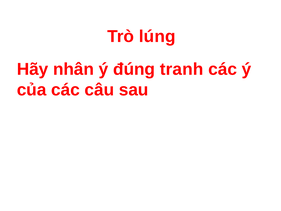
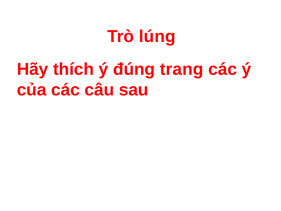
nhân: nhân -> thích
tranh: tranh -> trang
